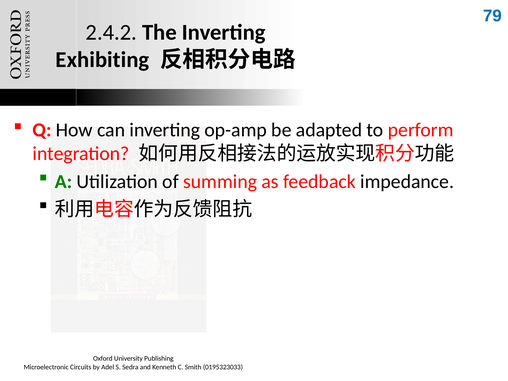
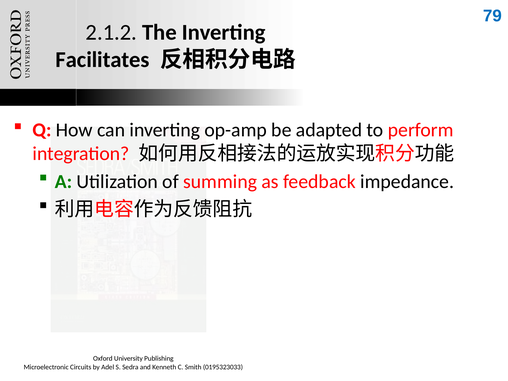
2.4.2: 2.4.2 -> 2.1.2
Exhibiting: Exhibiting -> Facilitates
